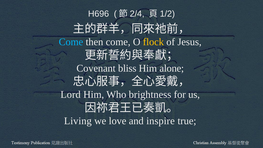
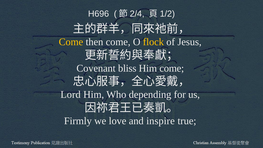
Come at (71, 42) colour: light blue -> yellow
Him alone: alone -> come
brightness: brightness -> depending
Living: Living -> Firmly
